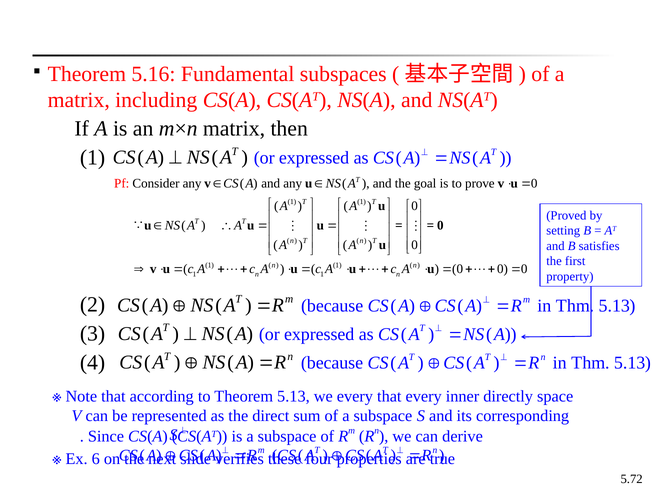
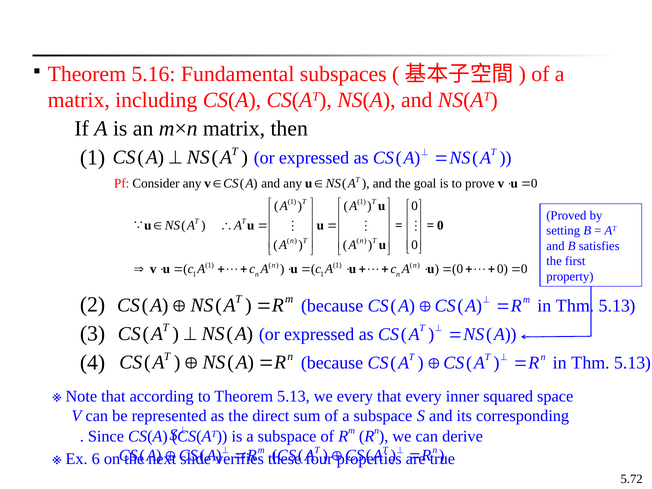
directly: directly -> squared
